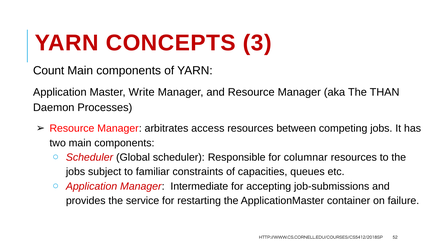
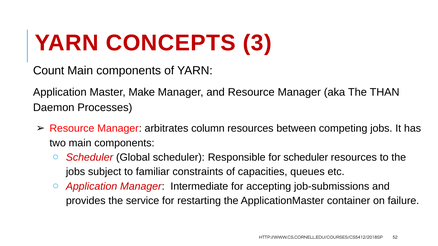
Write: Write -> Make
access: access -> column
for columnar: columnar -> scheduler
